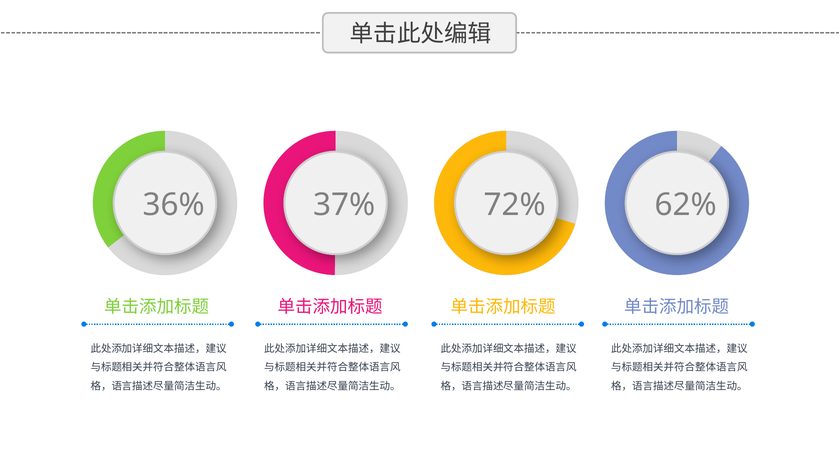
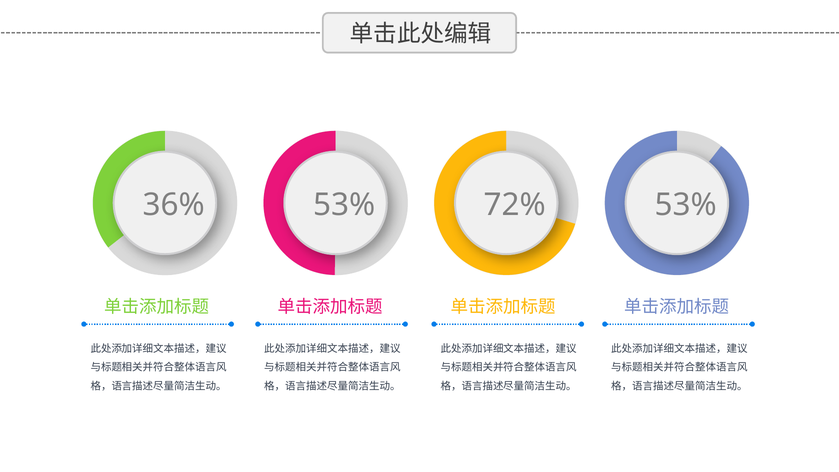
36% 37%: 37% -> 53%
72% 62%: 62% -> 53%
